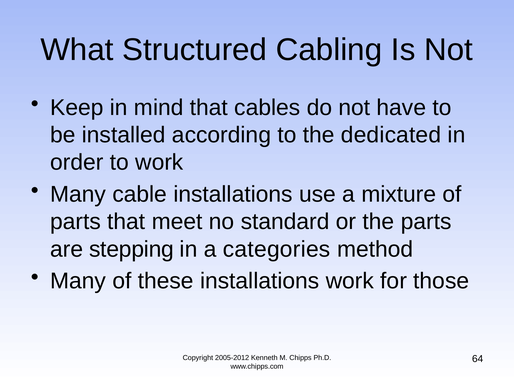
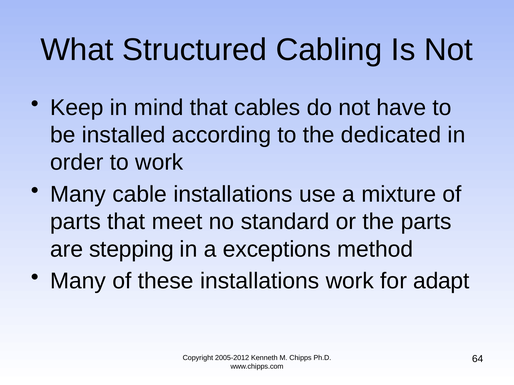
categories: categories -> exceptions
those: those -> adapt
